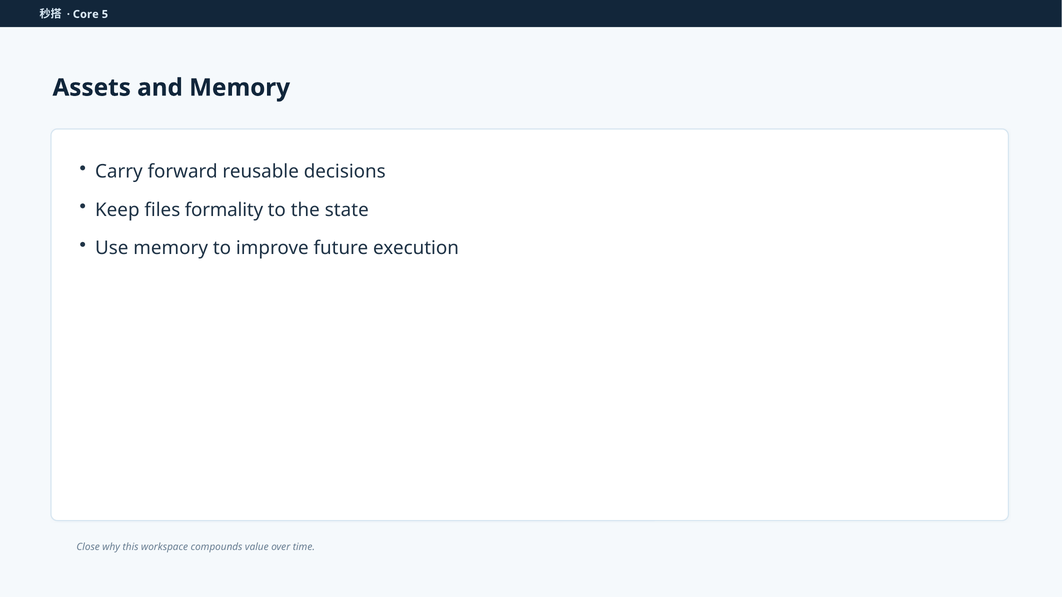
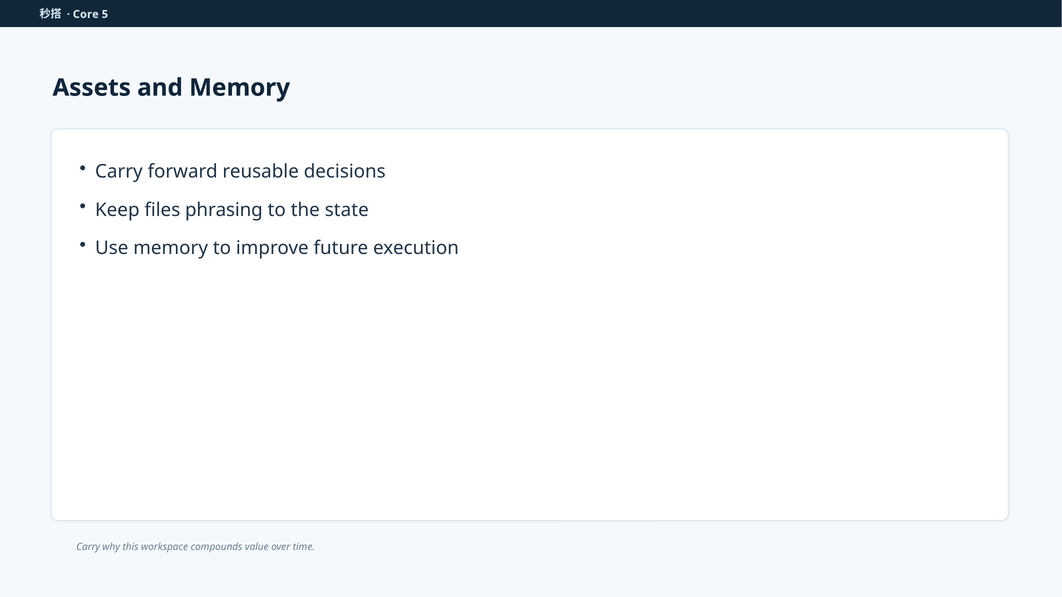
formality: formality -> phrasing
Close at (88, 547): Close -> Carry
